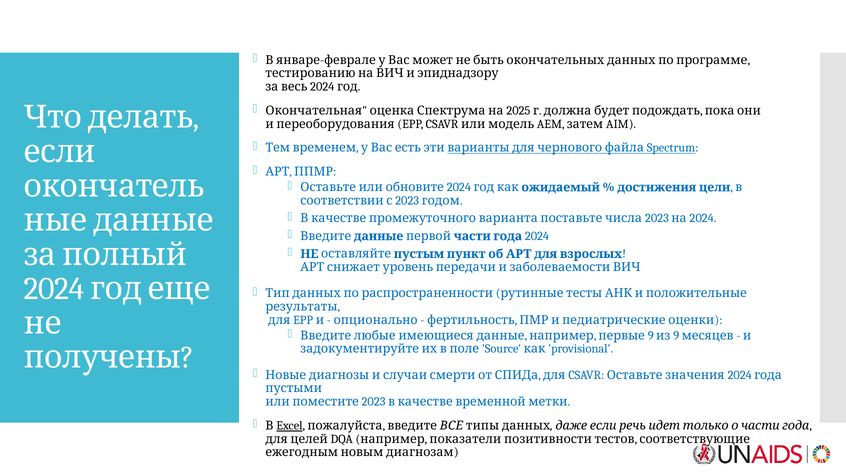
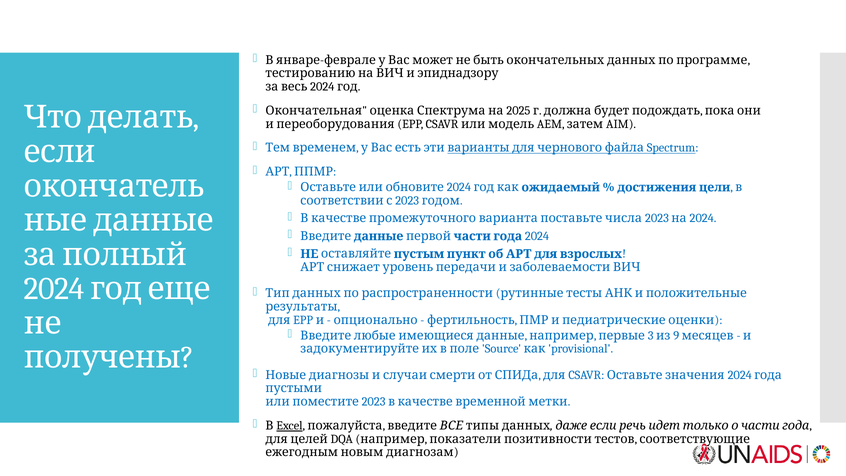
9 at (651, 335): 9 -> 3
